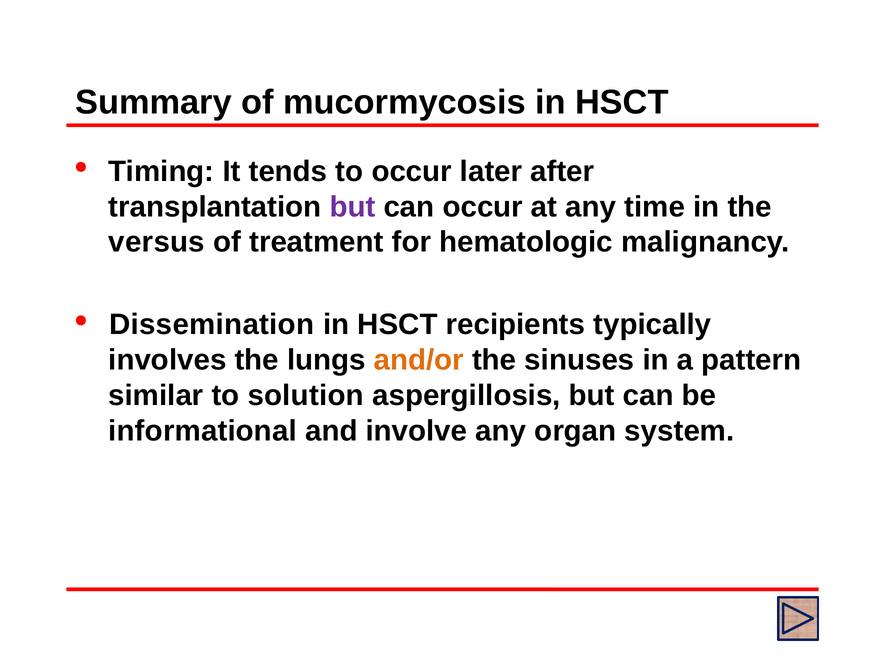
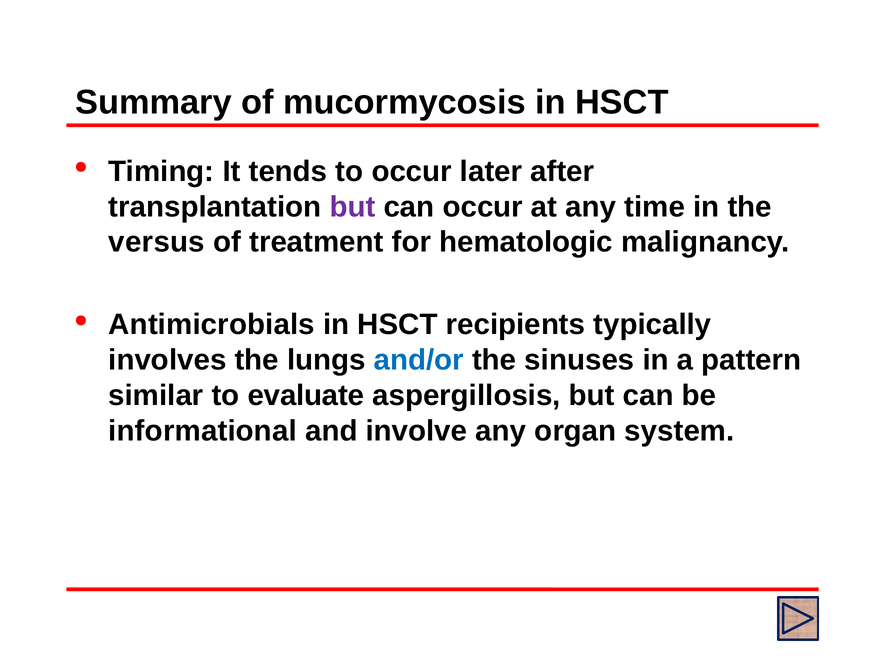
Dissemination: Dissemination -> Antimicrobials
and/or colour: orange -> blue
solution: solution -> evaluate
